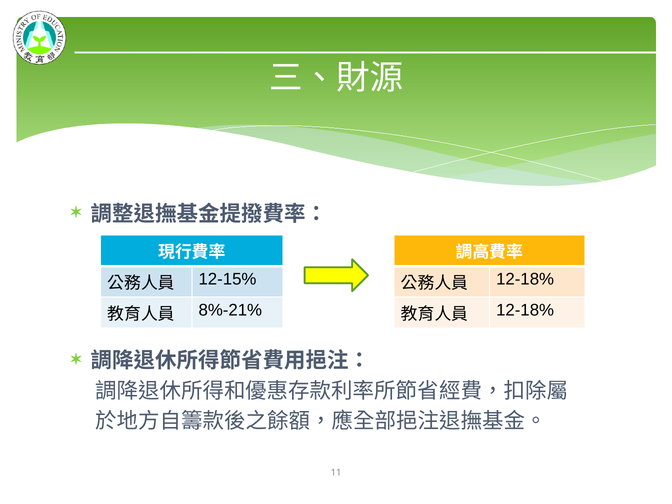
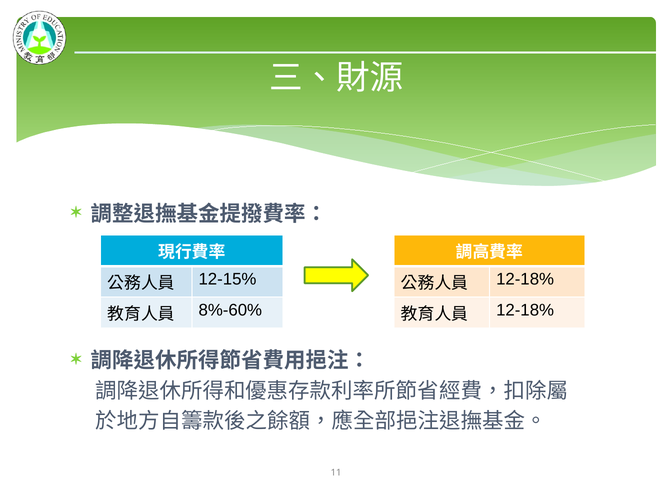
8%-21%: 8%-21% -> 8%-60%
